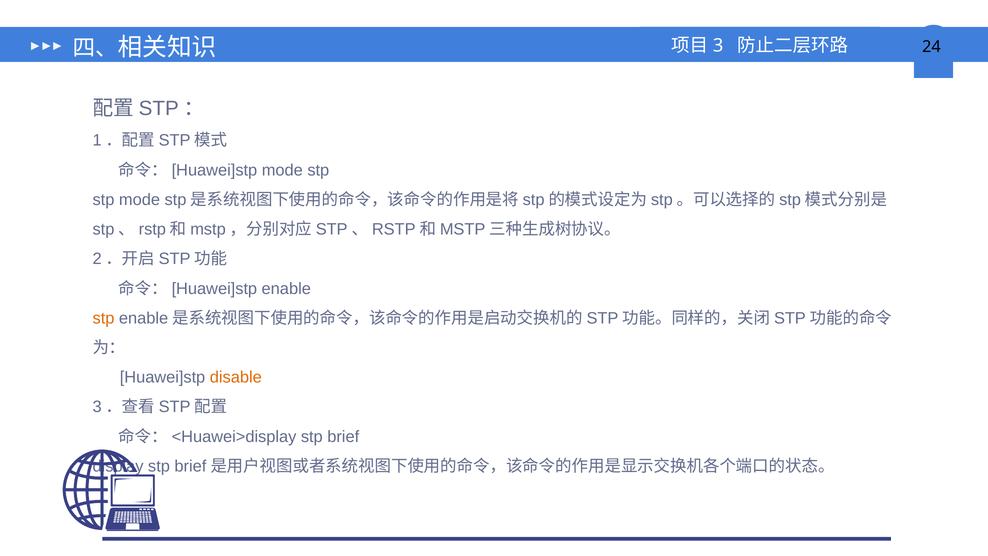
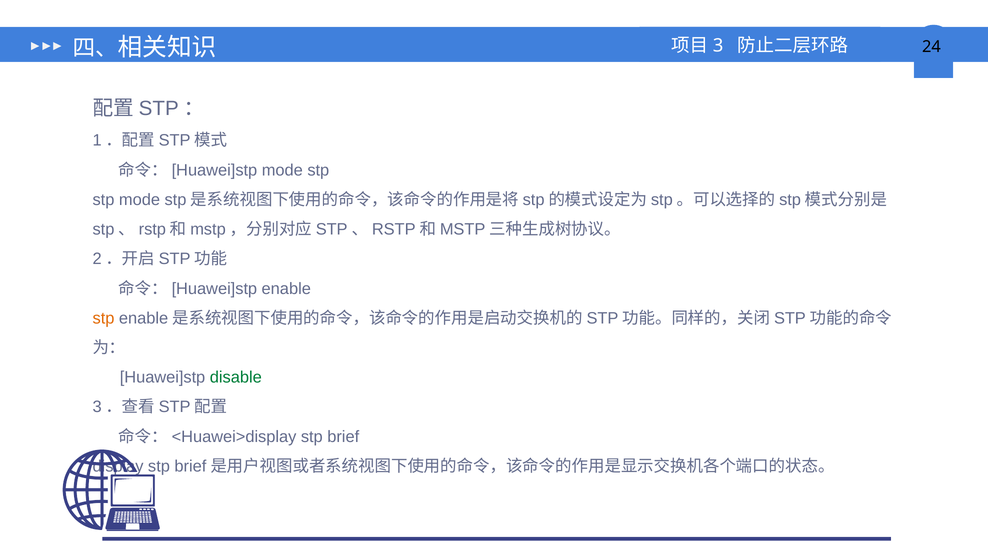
disable colour: orange -> green
